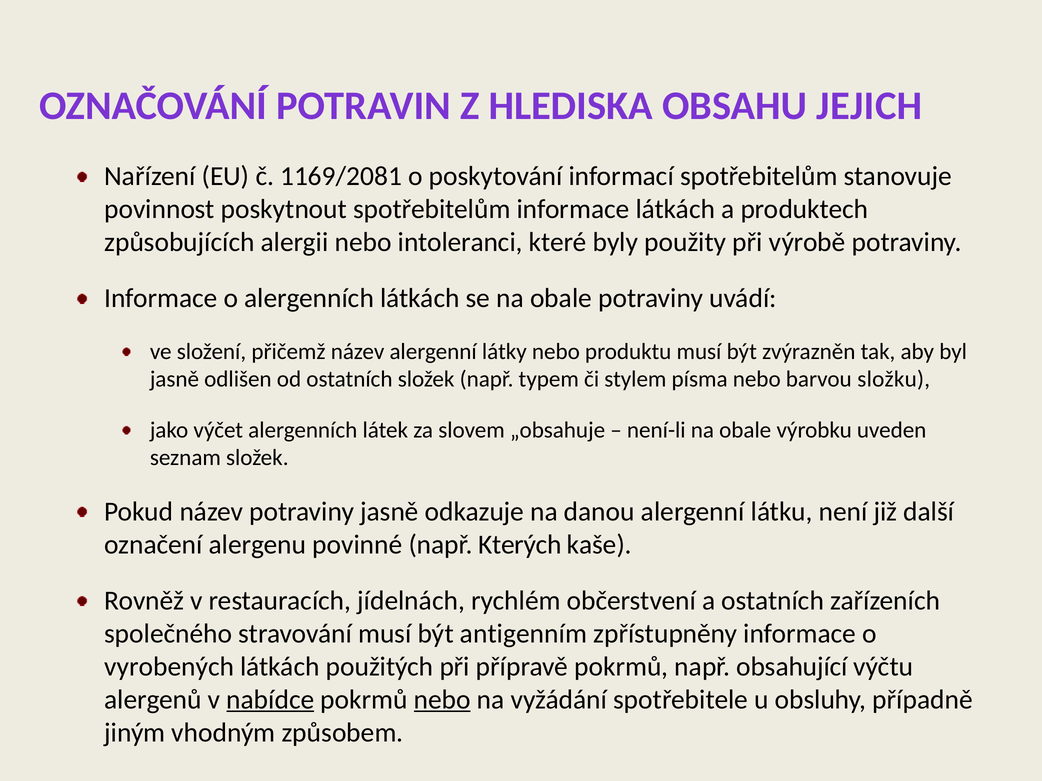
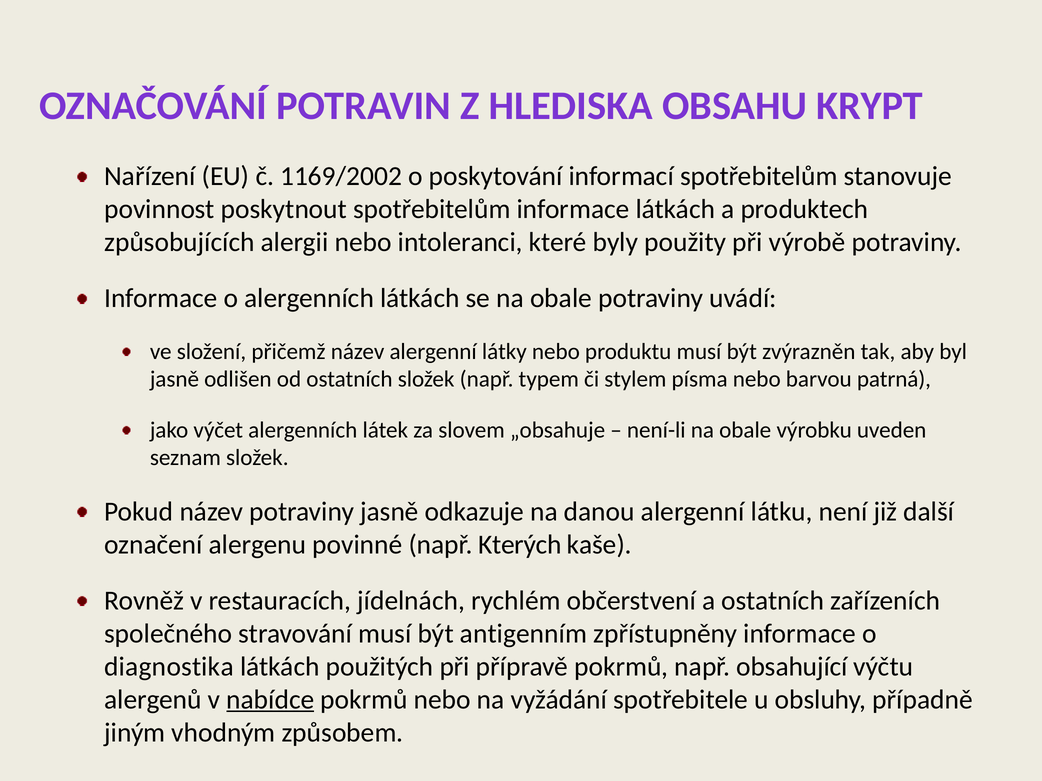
JEJICH: JEJICH -> KRYPT
1169/2081: 1169/2081 -> 1169/2002
složku: složku -> patrná
vyrobených: vyrobených -> diagnostika
nebo at (442, 700) underline: present -> none
